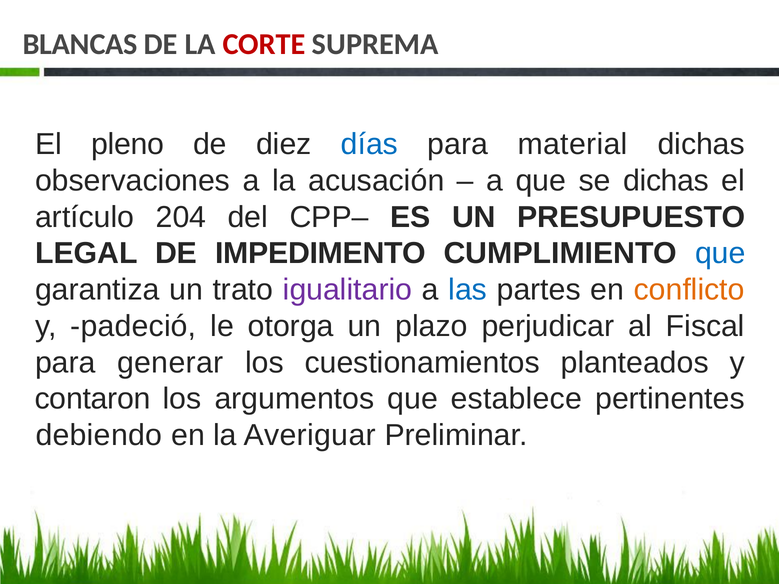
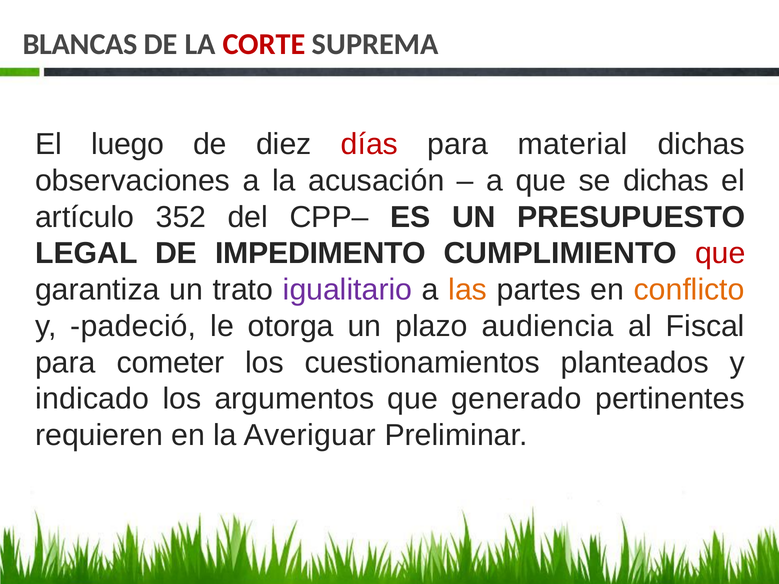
pleno: pleno -> luego
días colour: blue -> red
204: 204 -> 352
que at (720, 254) colour: blue -> red
las colour: blue -> orange
perjudicar: perjudicar -> audiencia
generar: generar -> cometer
contaron: contaron -> indicado
establece: establece -> generado
debiendo: debiendo -> requieren
